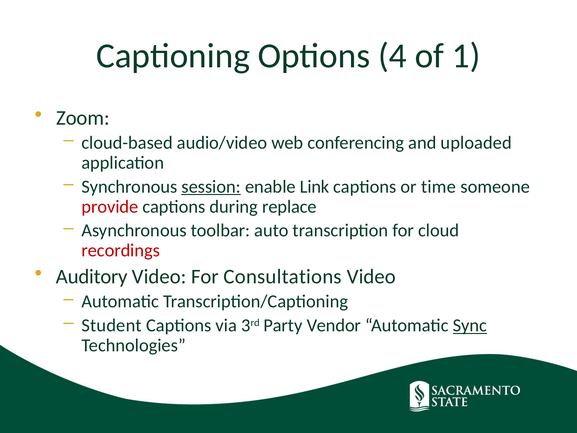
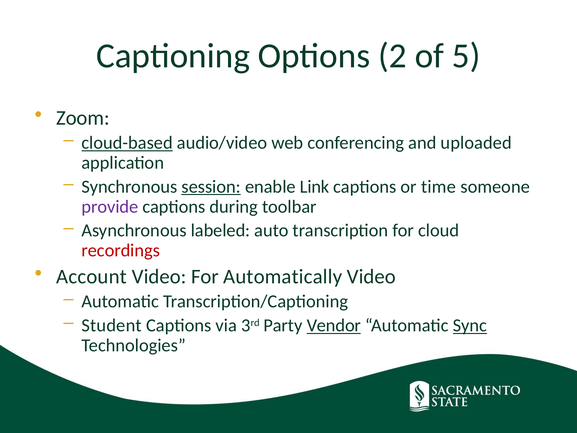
4: 4 -> 2
1: 1 -> 5
cloud-based underline: none -> present
provide colour: red -> purple
replace: replace -> toolbar
toolbar: toolbar -> labeled
Auditory: Auditory -> Account
Consultations: Consultations -> Automatically
Vendor underline: none -> present
